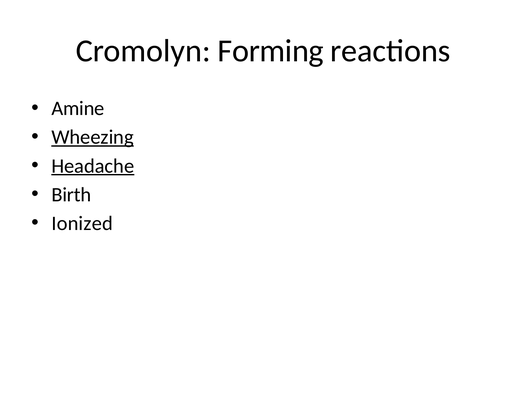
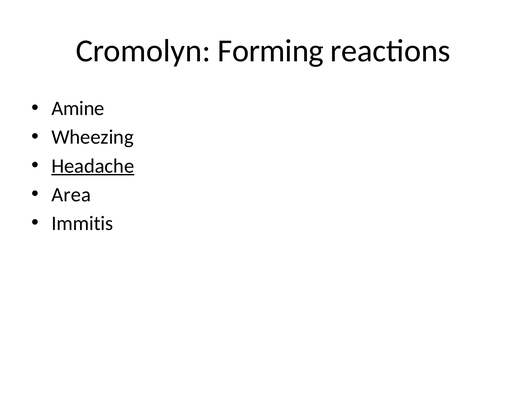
Wheezing underline: present -> none
Birth: Birth -> Area
Ionized: Ionized -> Immitis
